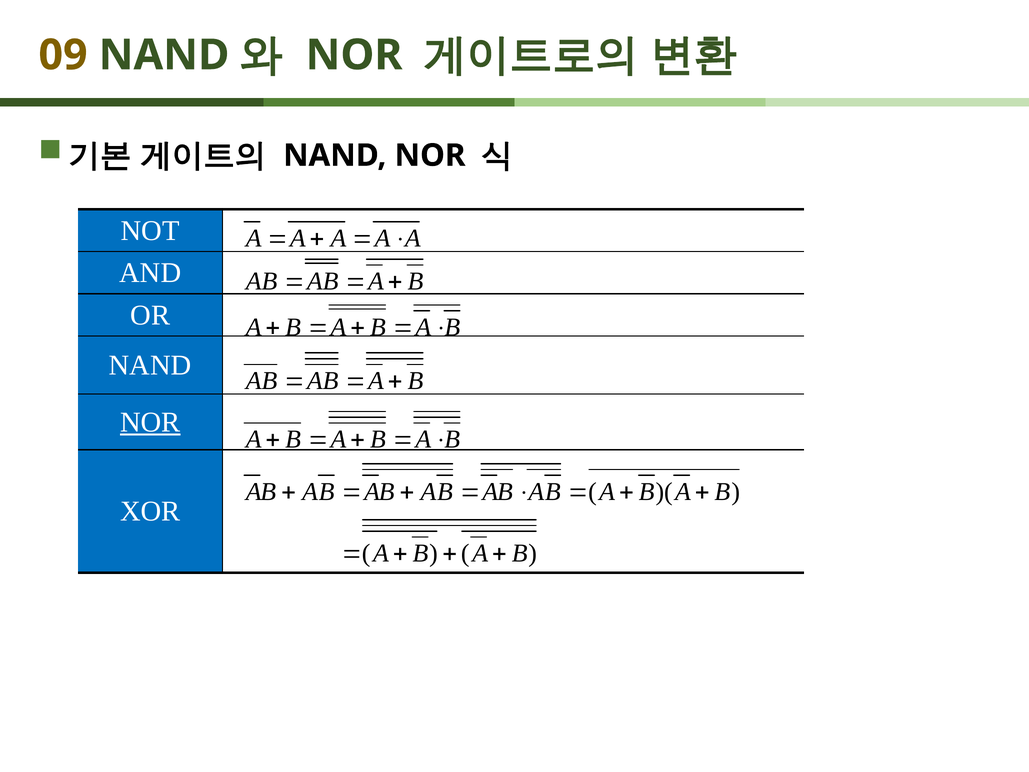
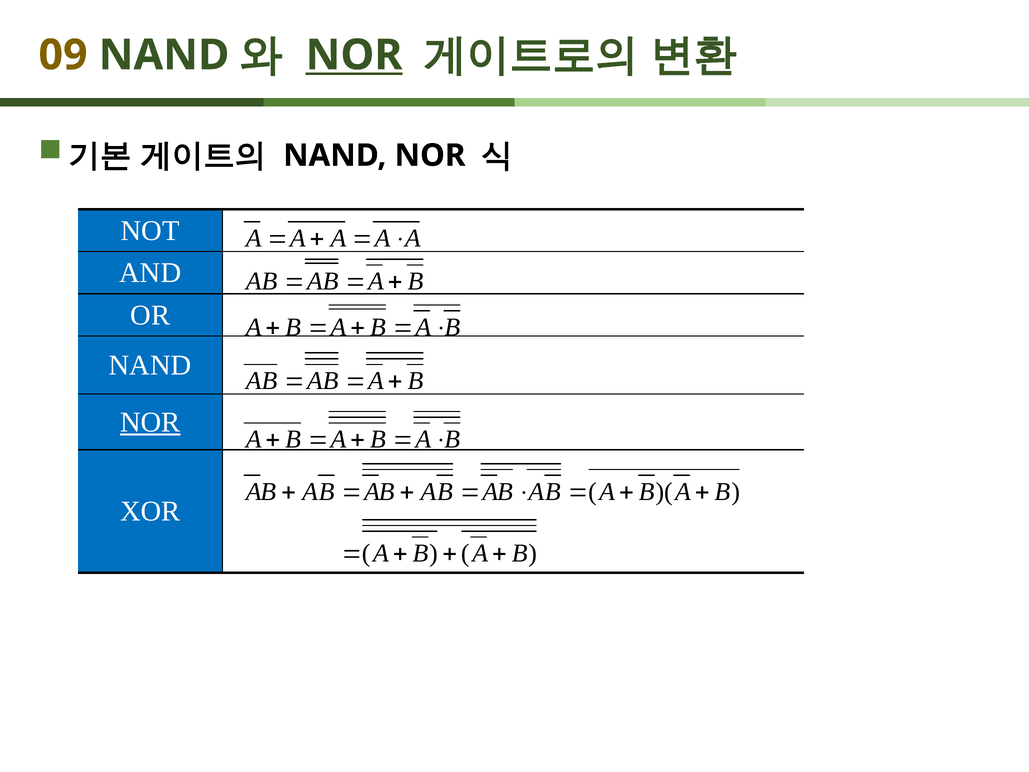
NOR at (354, 55) underline: none -> present
